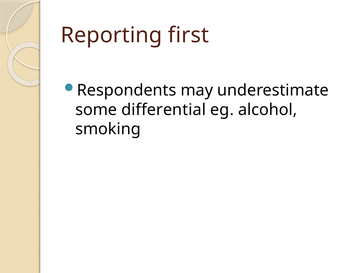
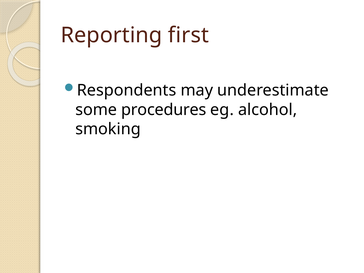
differential: differential -> procedures
